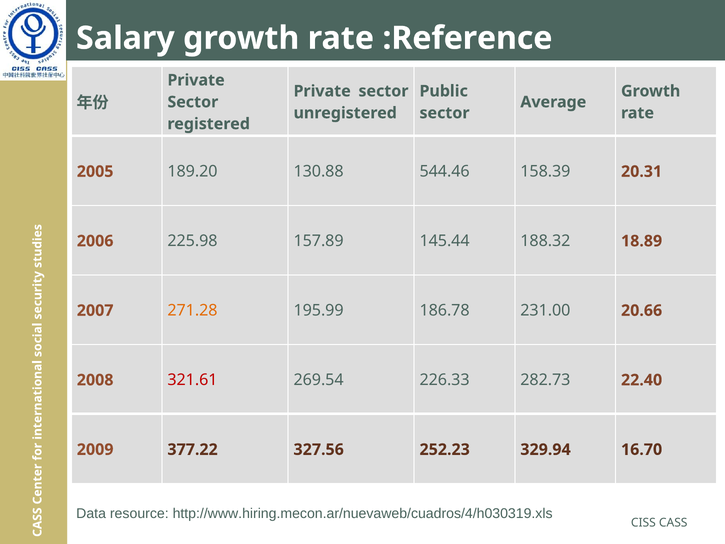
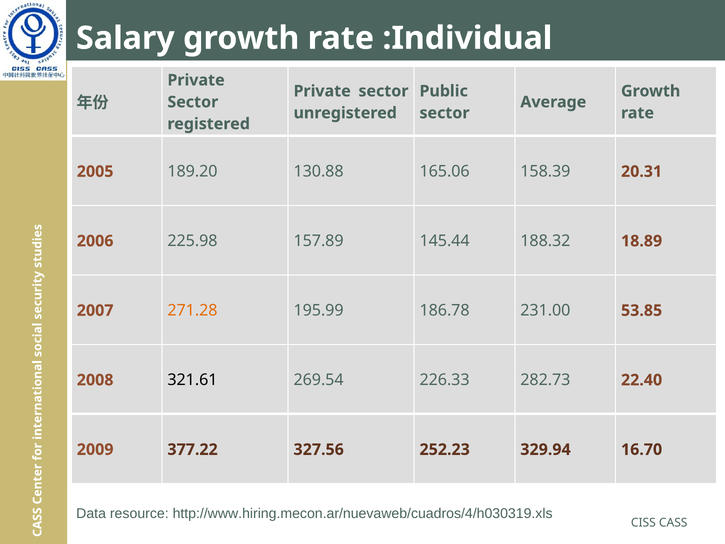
:Reference: :Reference -> :Individual
544.46: 544.46 -> 165.06
20.66: 20.66 -> 53.85
321.61 colour: red -> black
